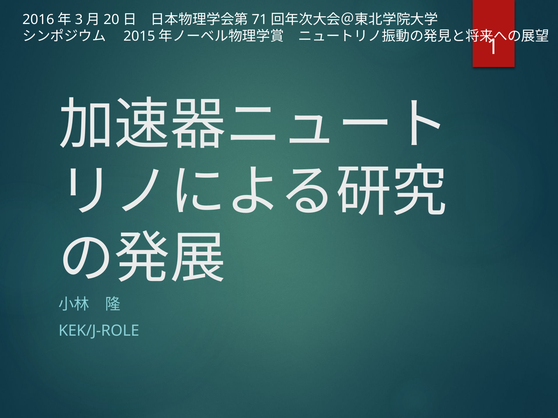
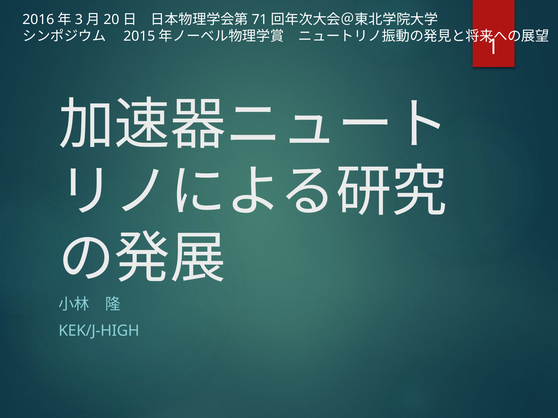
KEK/J-ROLE: KEK/J-ROLE -> KEK/J-HIGH
